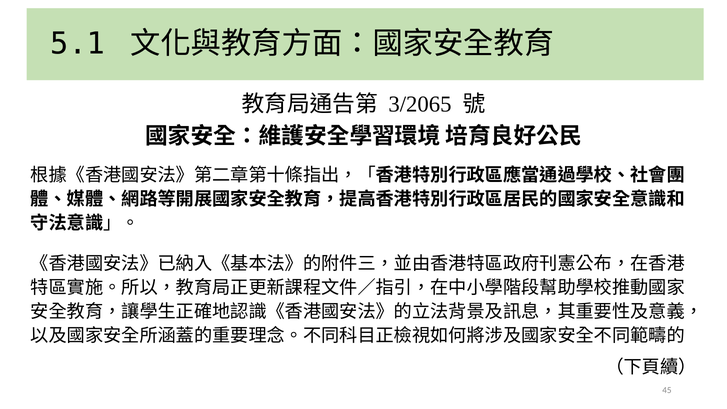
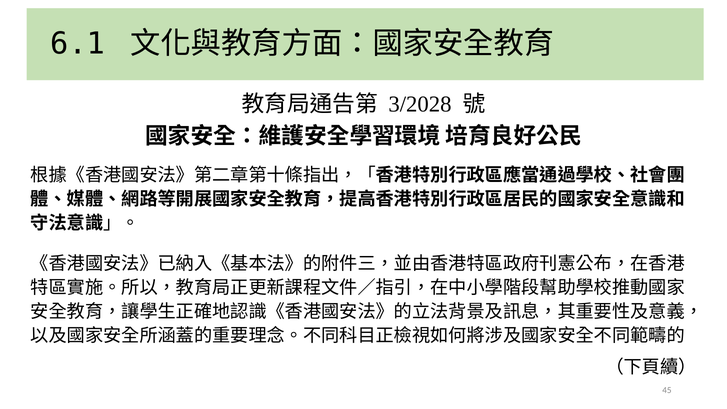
5.1: 5.1 -> 6.1
3/2065: 3/2065 -> 3/2028
